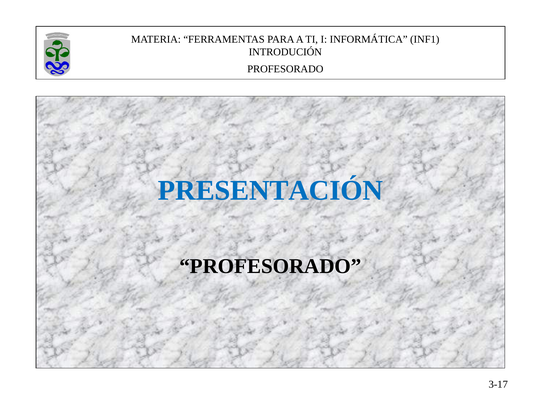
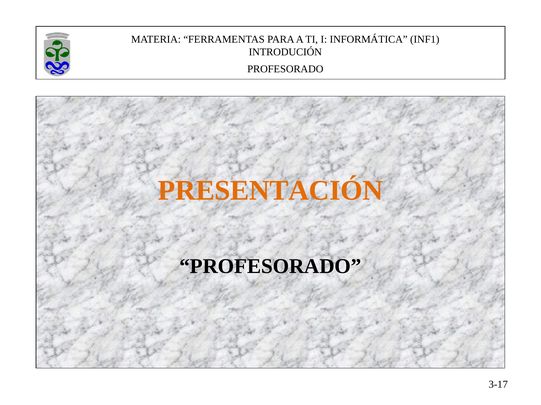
PRESENTACIÓN colour: blue -> orange
